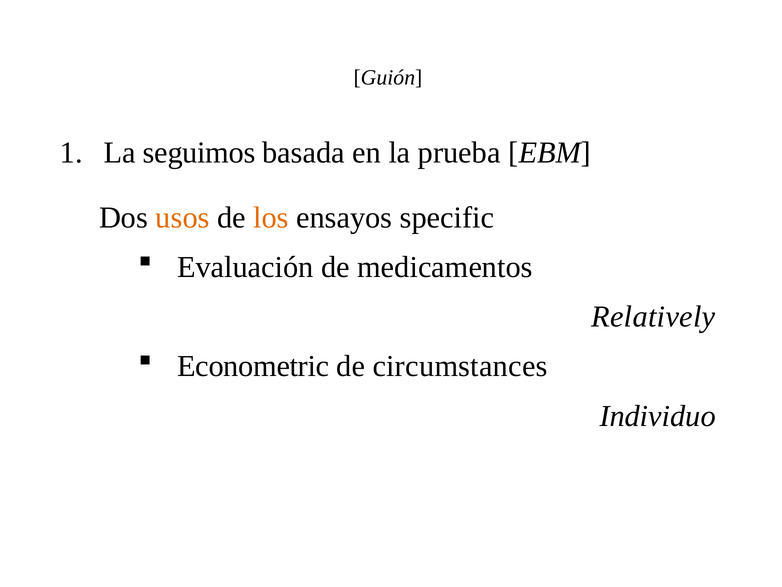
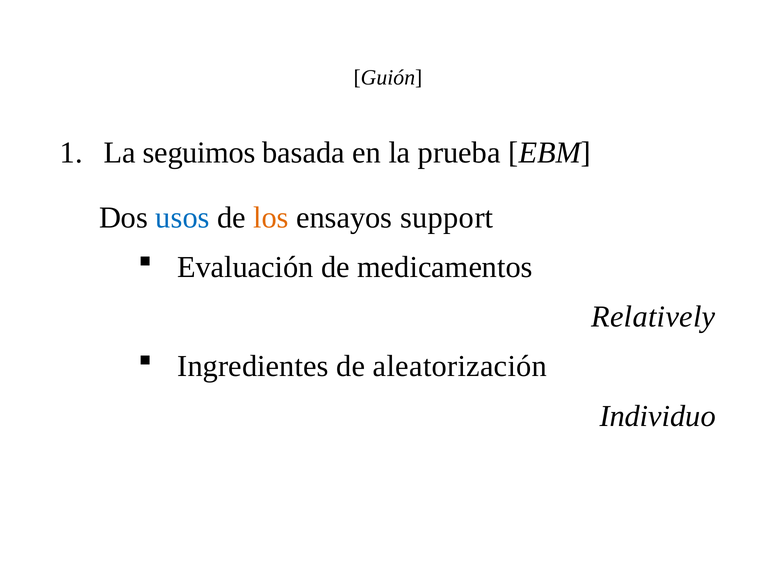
usos colour: orange -> blue
specific: specific -> support
Econometric: Econometric -> Ingredientes
circumstances: circumstances -> aleatorización
